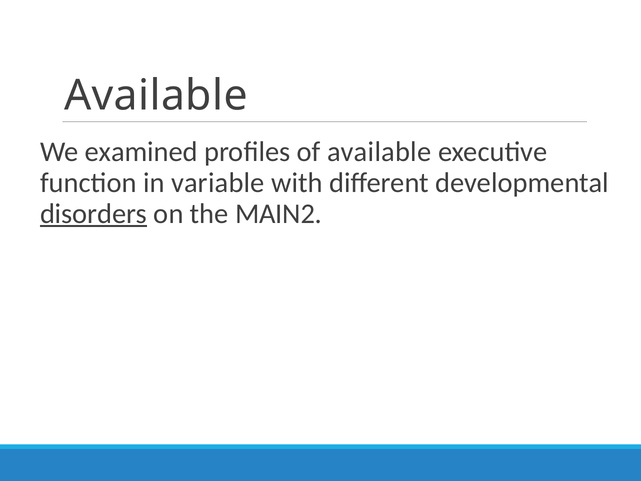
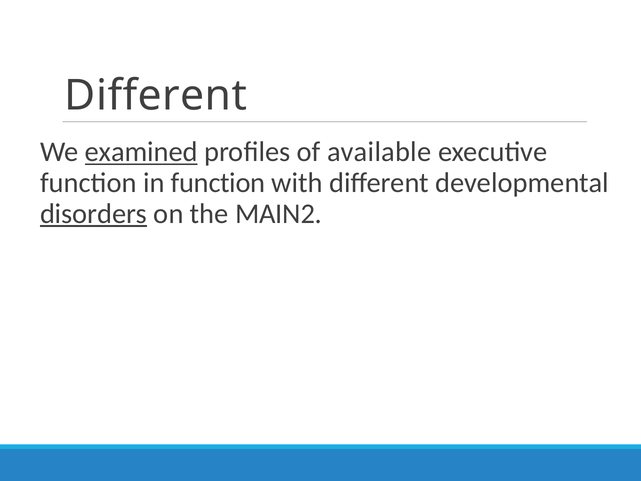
Available at (156, 96): Available -> Different
examined underline: none -> present
in variable: variable -> function
